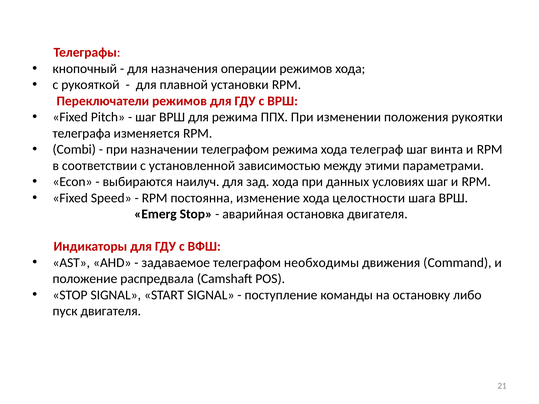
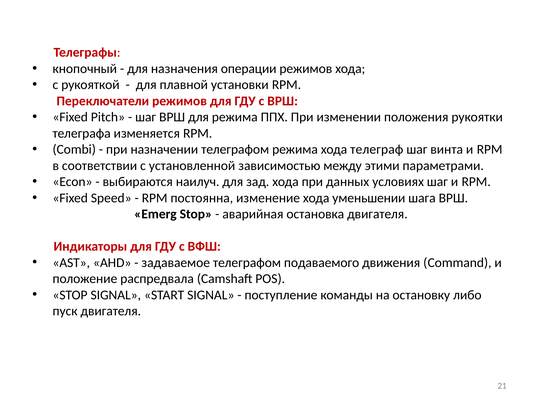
целостности: целостности -> уменьшении
необходимы: необходимы -> подаваемого
